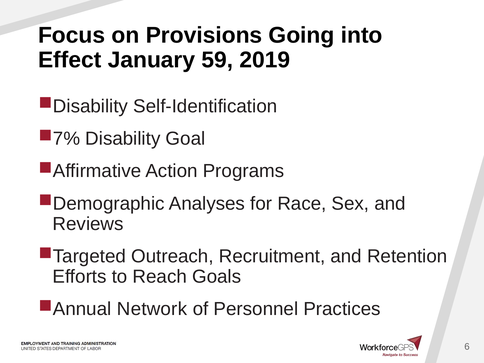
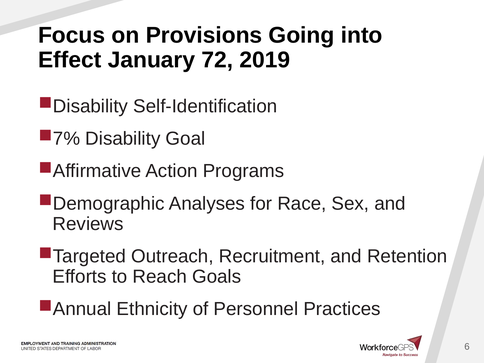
59: 59 -> 72
Network: Network -> Ethnicity
